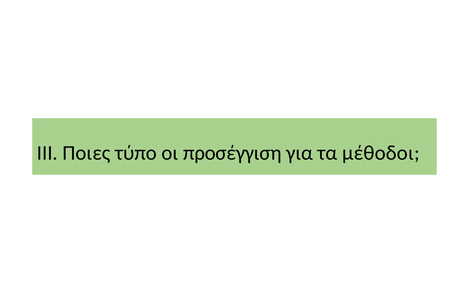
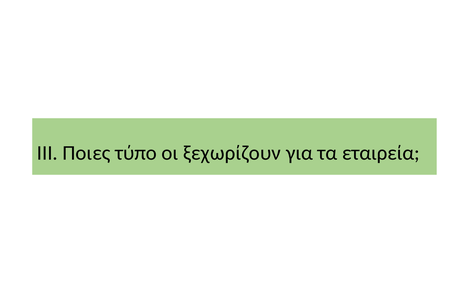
προσέγγιση: προσέγγιση -> ξεχωρίζουν
μέθοδοι: μέθοδοι -> εταιρεία
